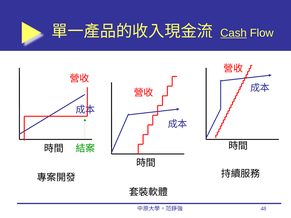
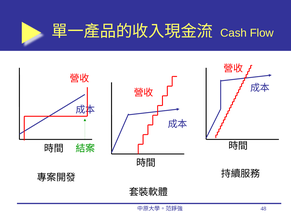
Cash underline: present -> none
